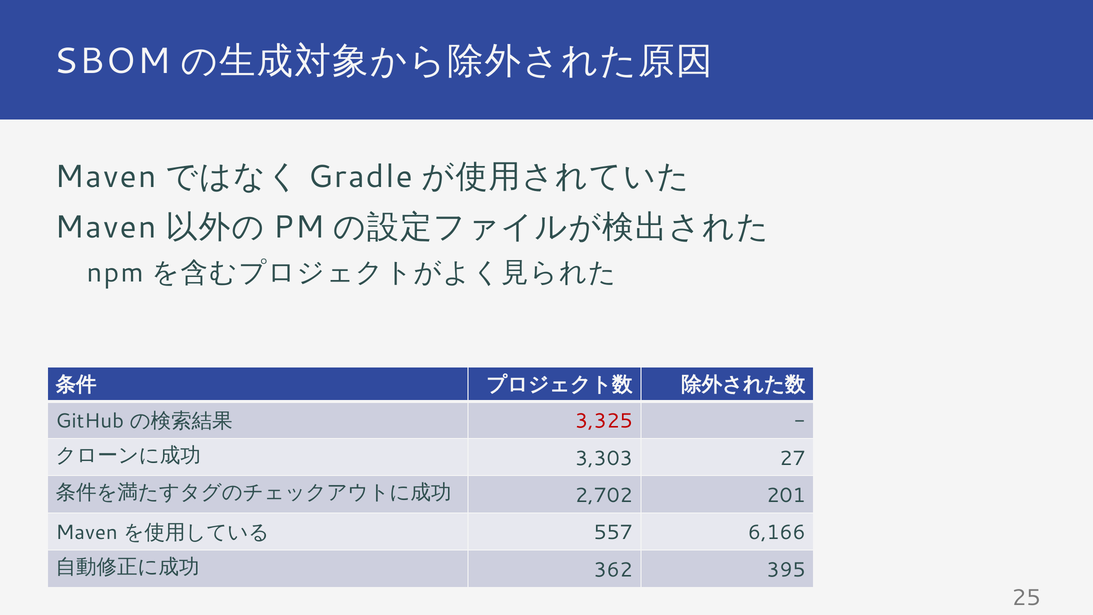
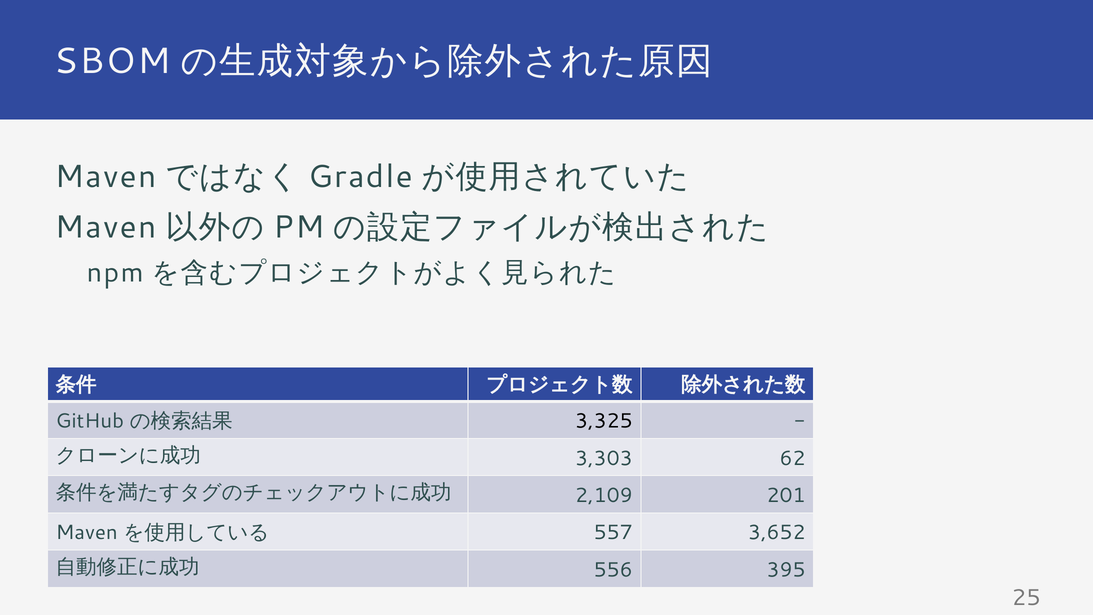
3,325 colour: red -> black
27: 27 -> 62
2,702: 2,702 -> 2,109
6,166: 6,166 -> 3,652
362: 362 -> 556
